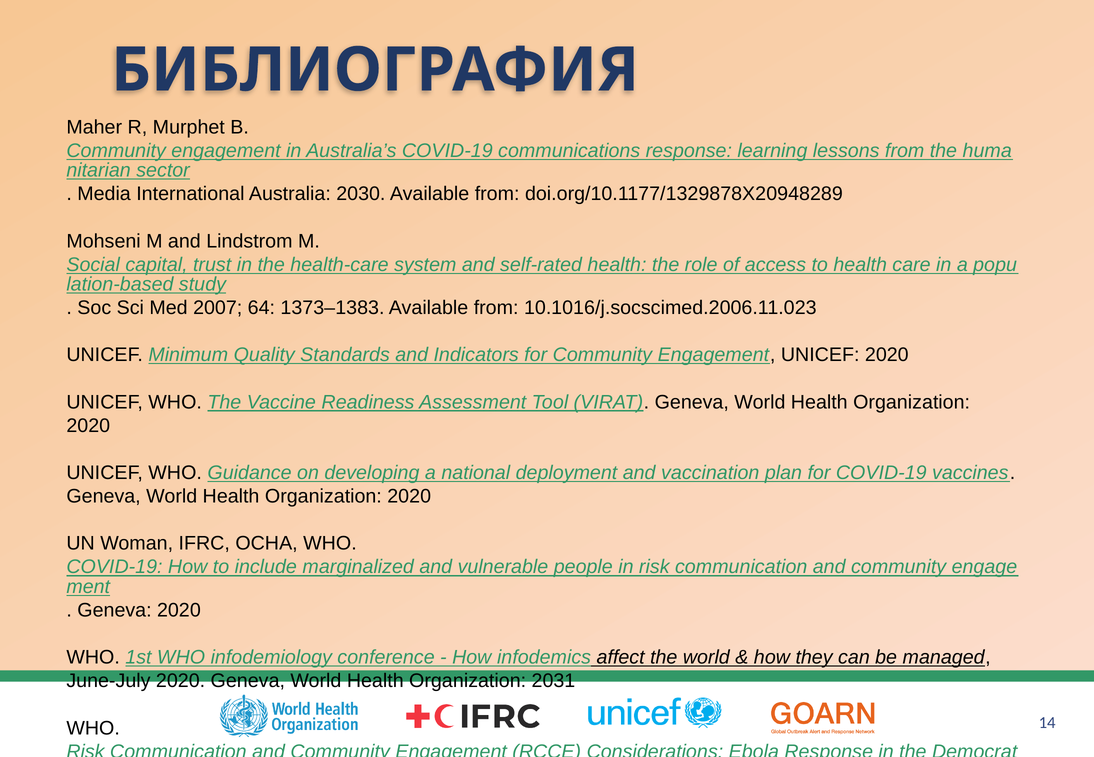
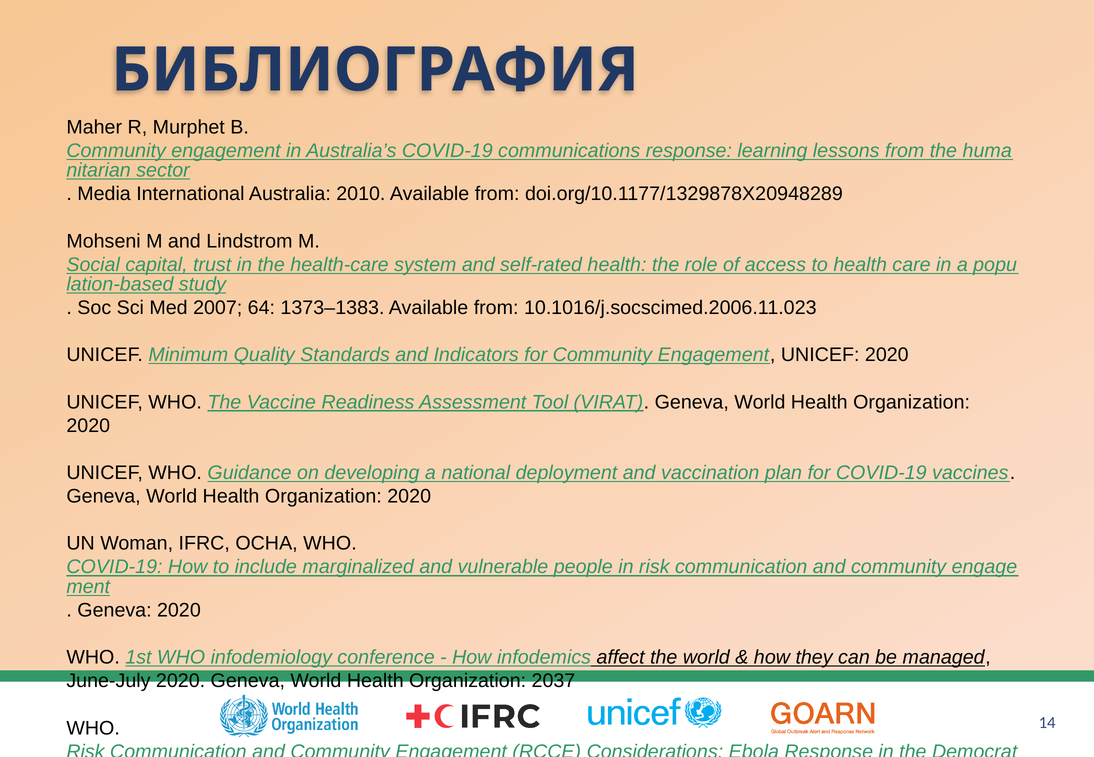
2030: 2030 -> 2010
2031: 2031 -> 2037
